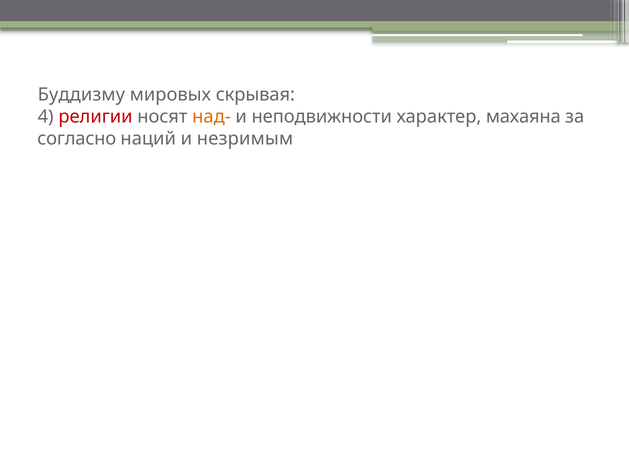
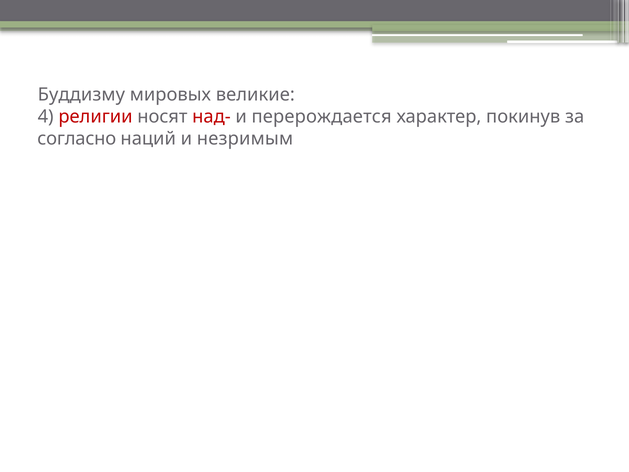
скрывая: скрывая -> великие
над- colour: orange -> red
неподвижности: неподвижности -> перерождается
махаяна: махаяна -> покинув
